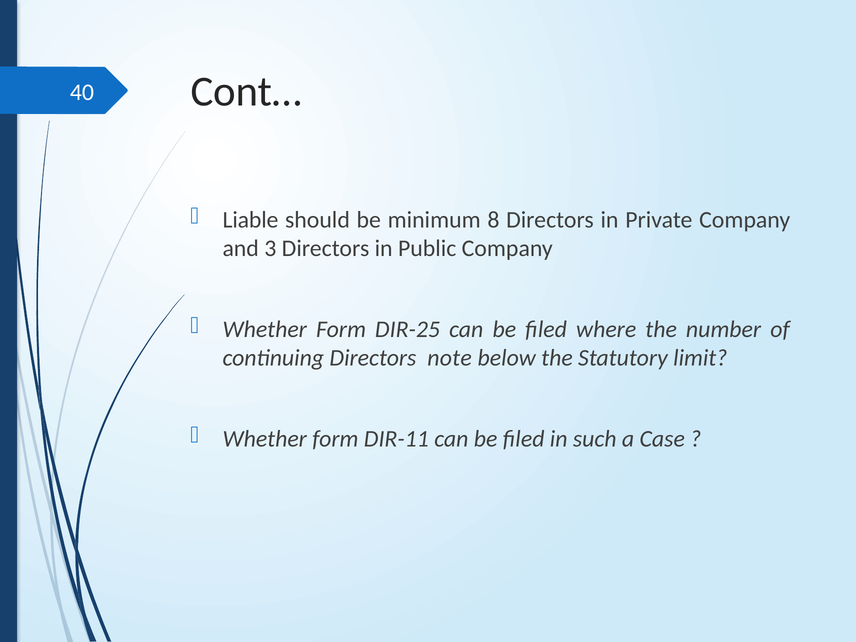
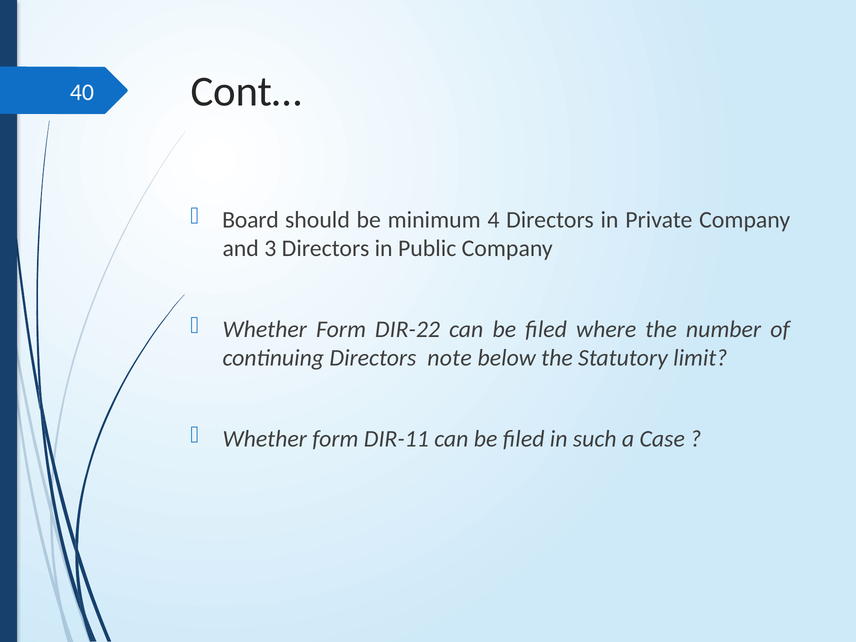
Liable: Liable -> Board
8: 8 -> 4
DIR-25: DIR-25 -> DIR-22
